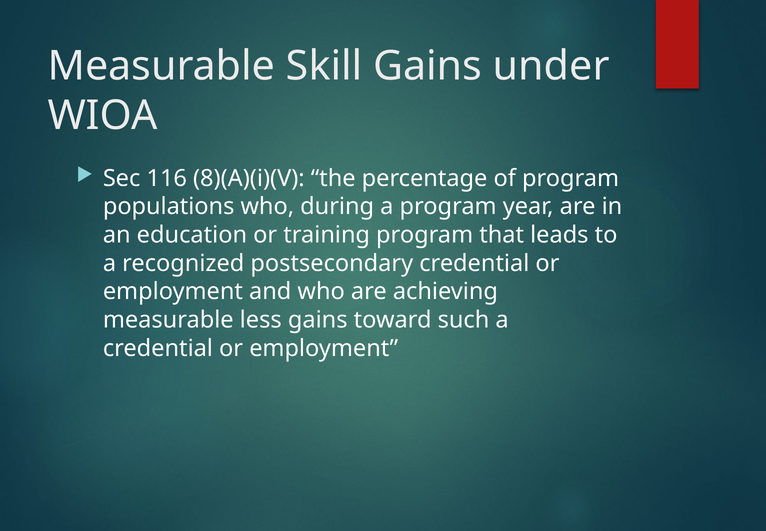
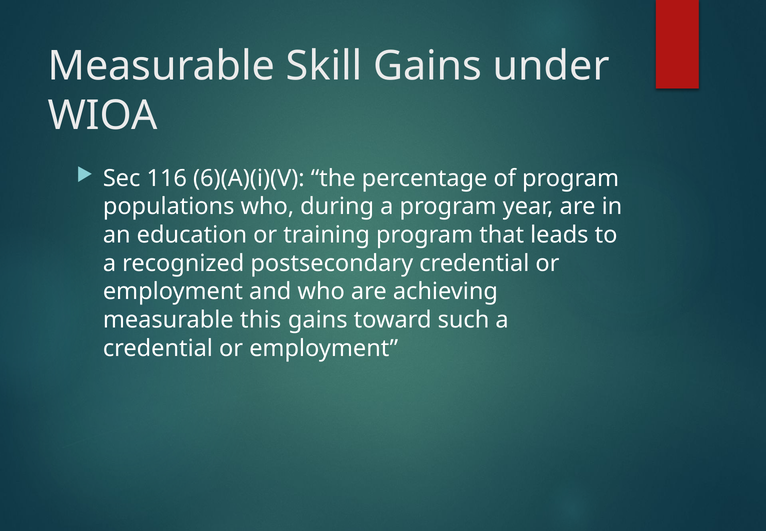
8)(A)(i)(V: 8)(A)(i)(V -> 6)(A)(i)(V
less: less -> this
